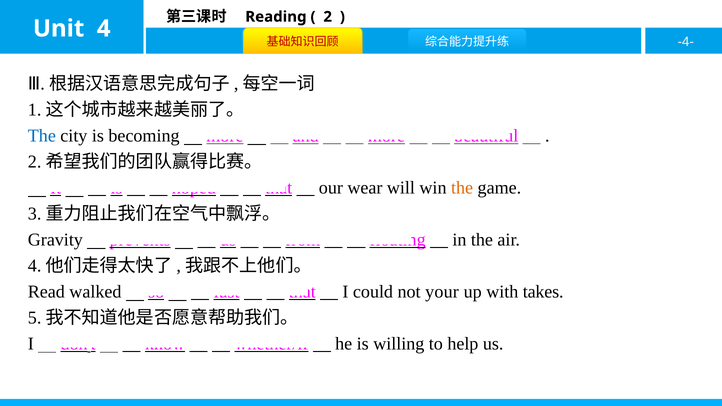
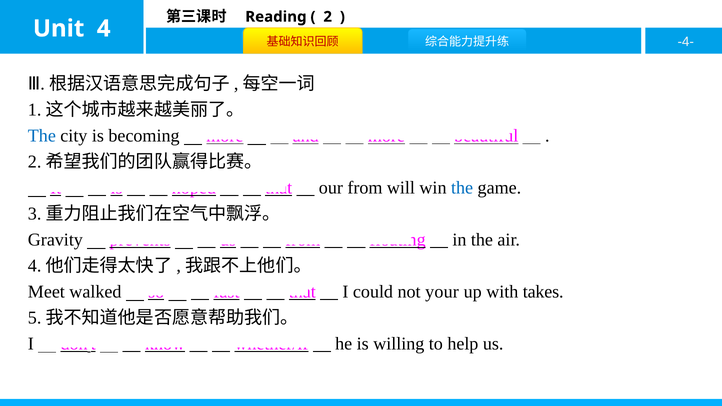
our wear: wear -> from
the at (462, 188) colour: orange -> blue
Read: Read -> Meet
